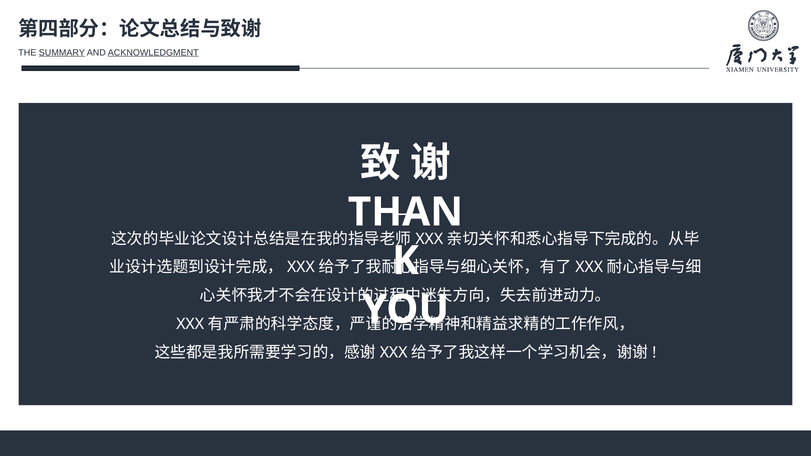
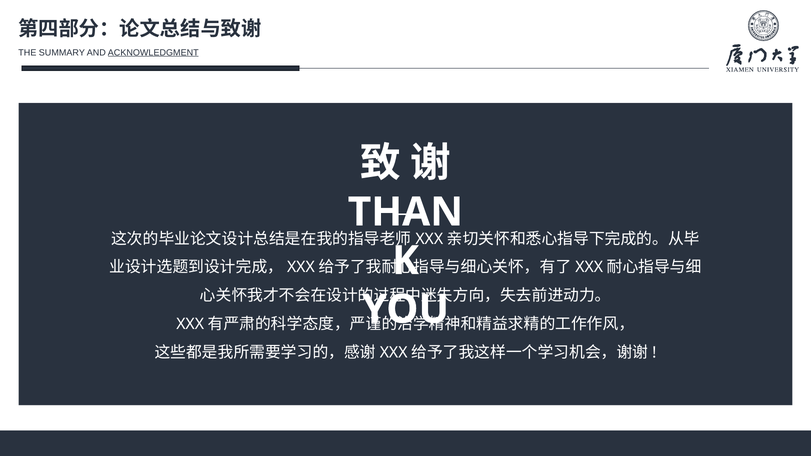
SUMMARY underline: present -> none
